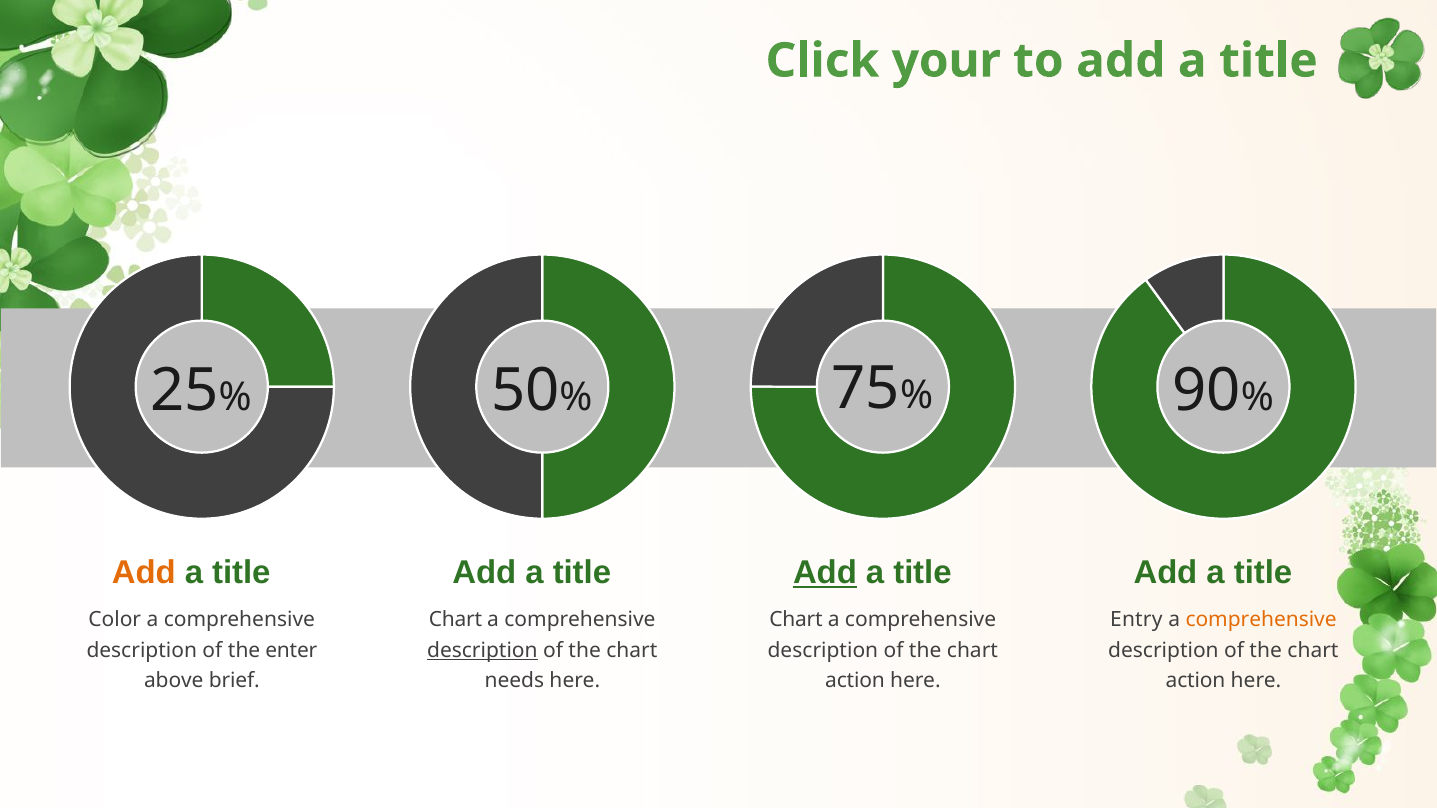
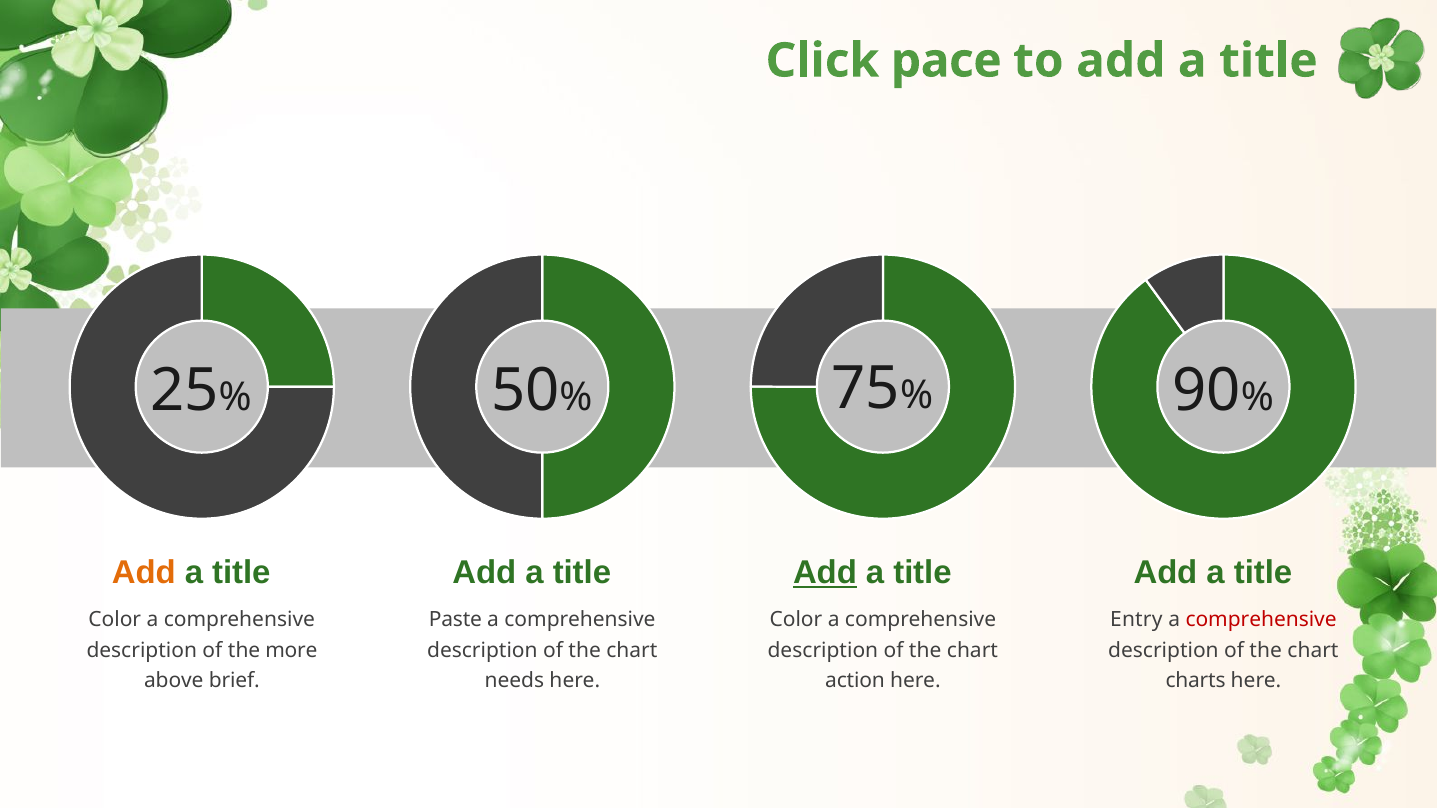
your: your -> pace
Chart at (455, 620): Chart -> Paste
Chart at (796, 620): Chart -> Color
comprehensive at (1261, 620) colour: orange -> red
enter: enter -> more
description at (482, 650) underline: present -> none
action at (1196, 681): action -> charts
